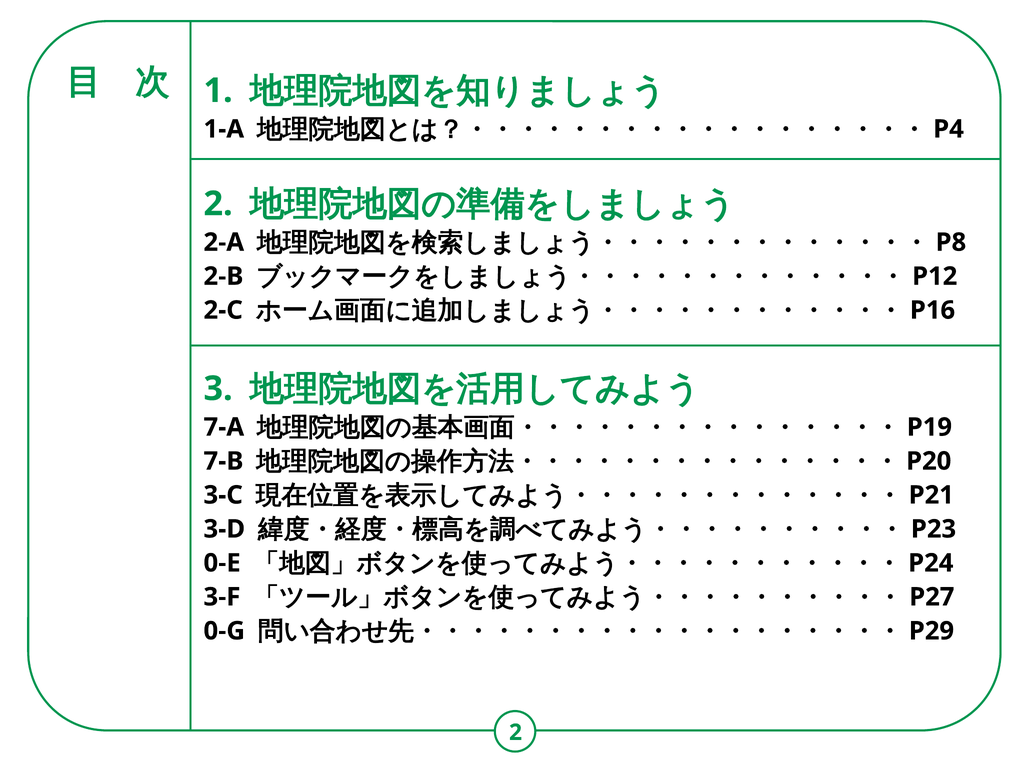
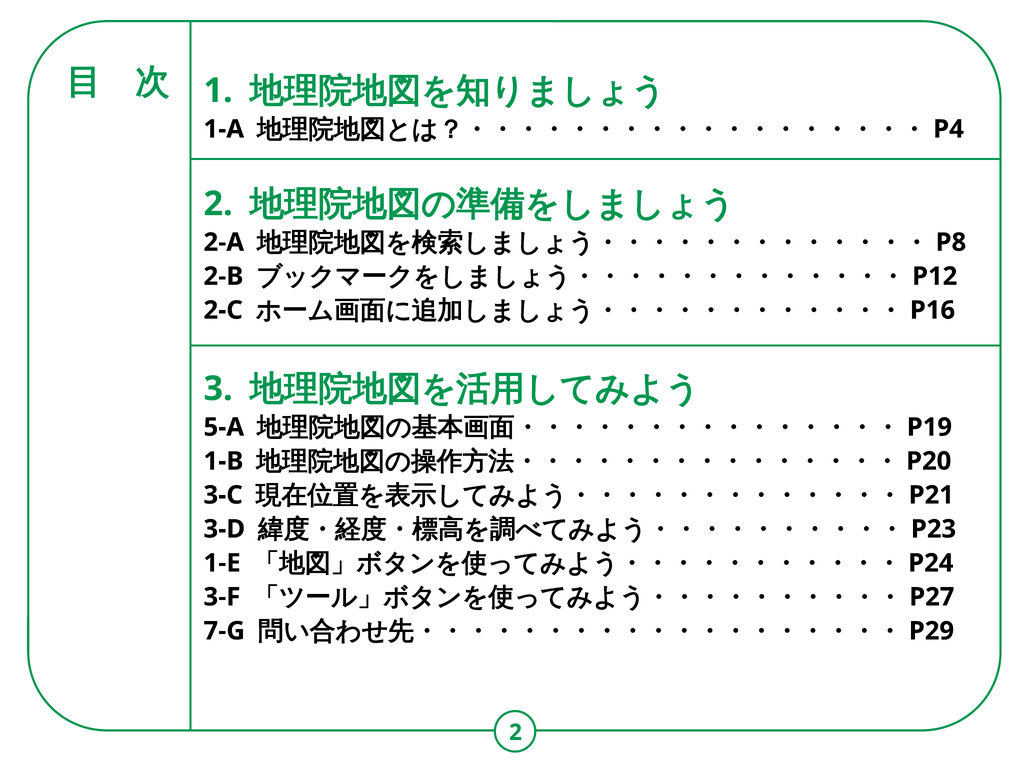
7-A: 7-A -> 5-A
7-B: 7-B -> 1-B
0-E: 0-E -> 1-E
0-G: 0-G -> 7-G
